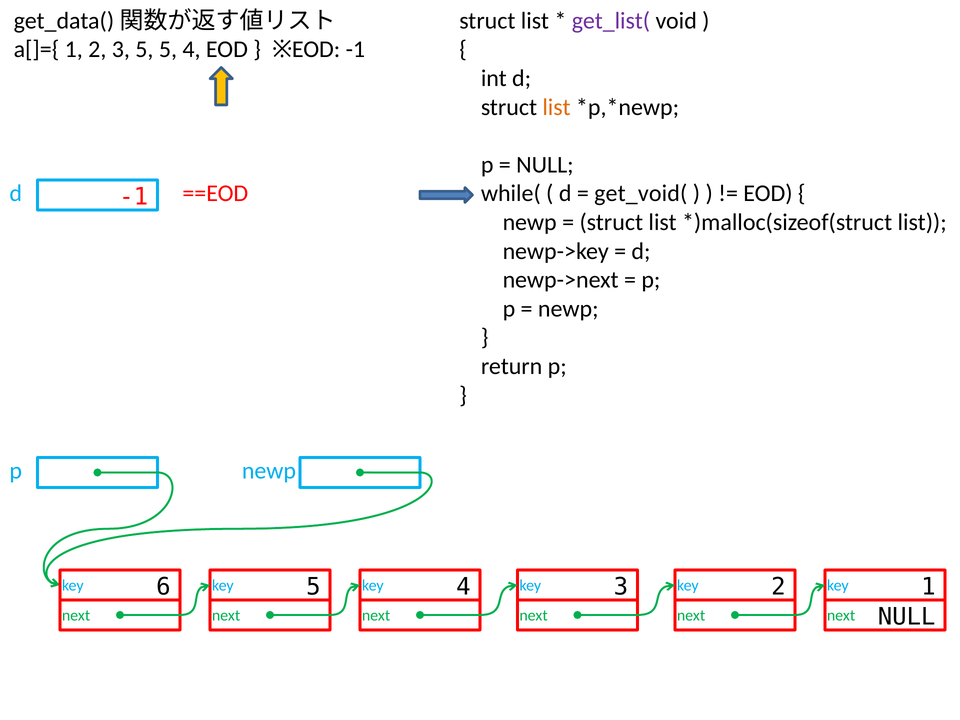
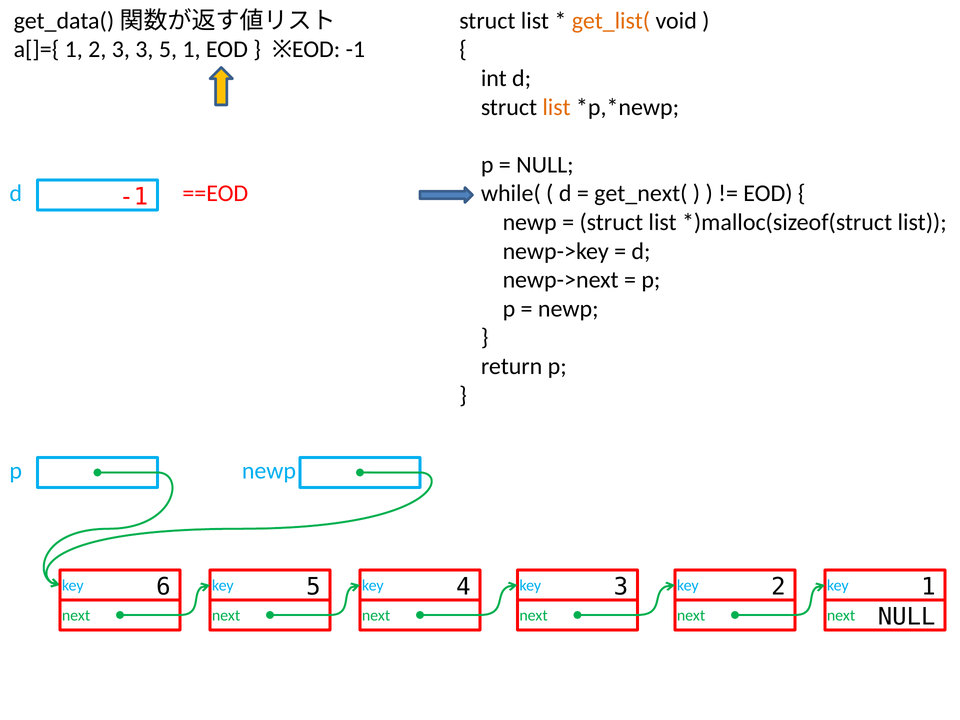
get_list( colour: purple -> orange
3 5: 5 -> 3
5 4: 4 -> 1
get_void(: get_void( -> get_next(
